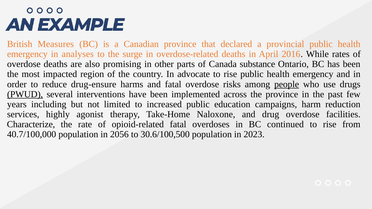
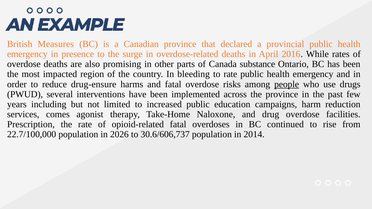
analyses: analyses -> presence
advocate: advocate -> bleeding
rise at (230, 74): rise -> rate
PWUD underline: present -> none
highly: highly -> comes
Characterize: Characterize -> Prescription
40.7/100,000: 40.7/100,000 -> 22.7/100,000
2056: 2056 -> 2026
30.6/100,500: 30.6/100,500 -> 30.6/606,737
2023: 2023 -> 2014
